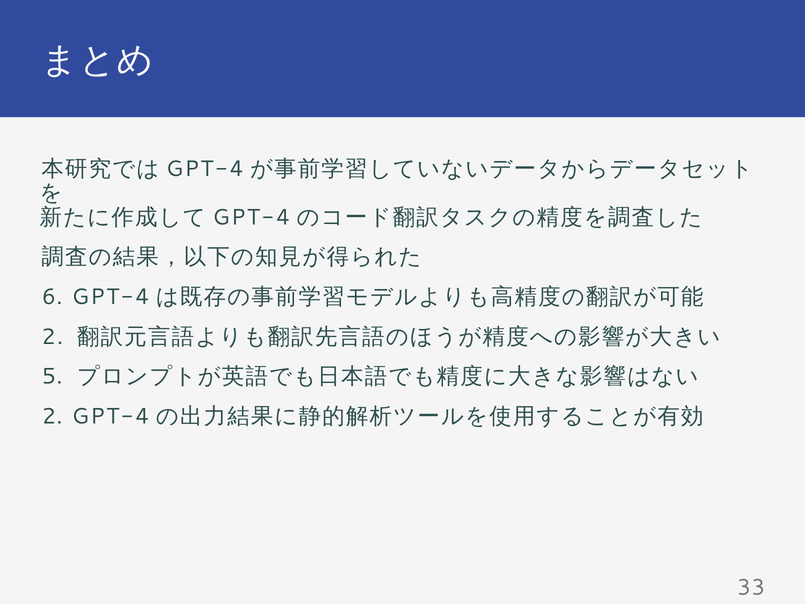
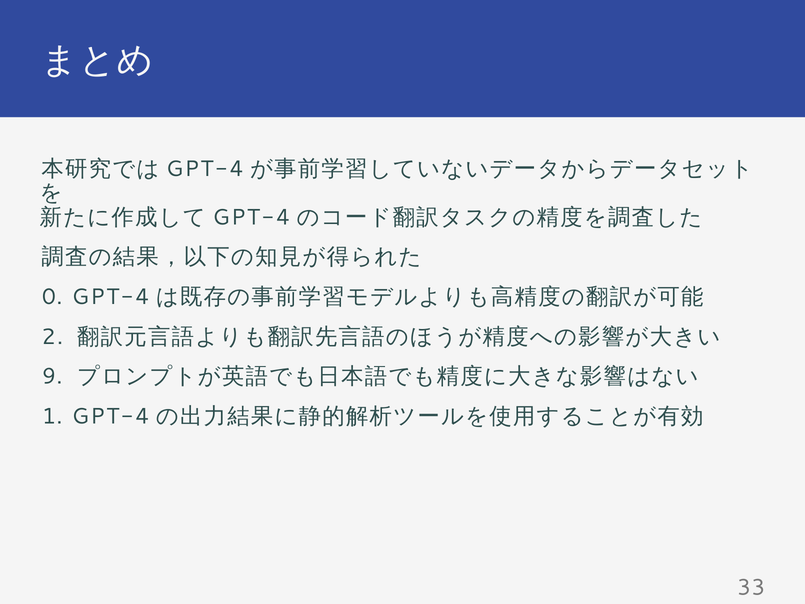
6: 6 -> 0
5: 5 -> 9
2 at (52, 416): 2 -> 1
